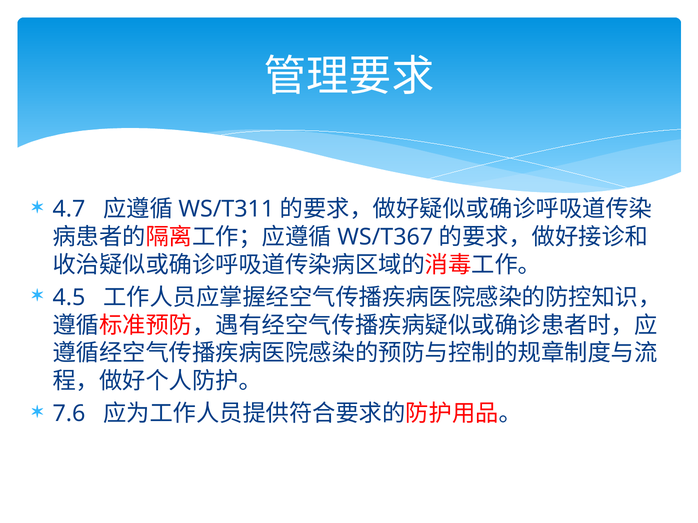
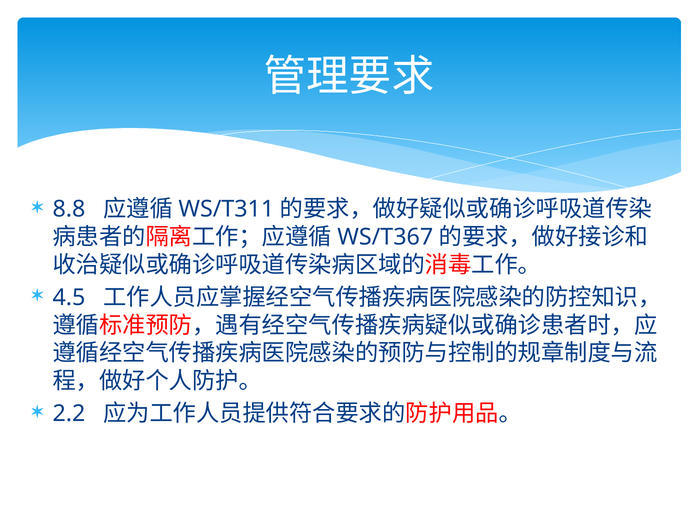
4.7: 4.7 -> 8.8
7.6: 7.6 -> 2.2
